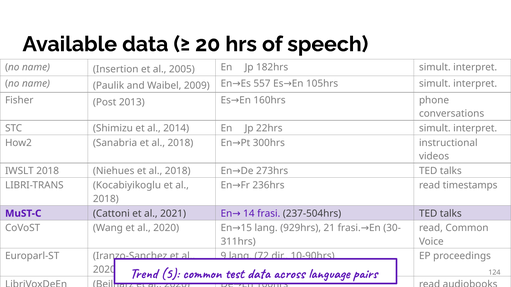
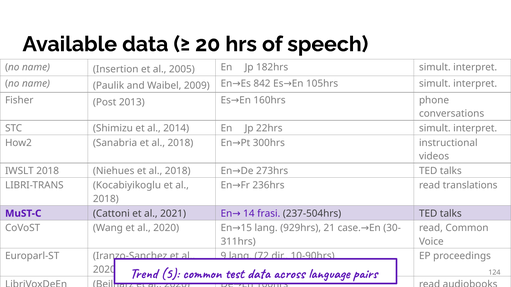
557: 557 -> 842
timestamps: timestamps -> translations
21 frasi: frasi -> case
